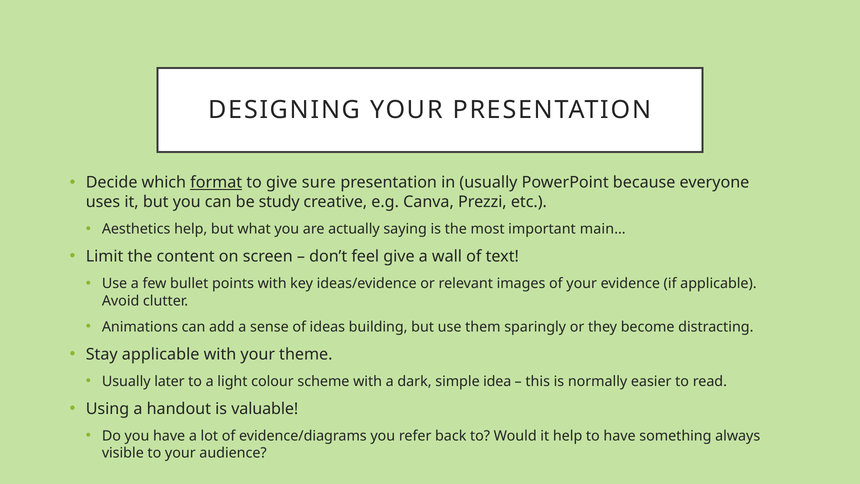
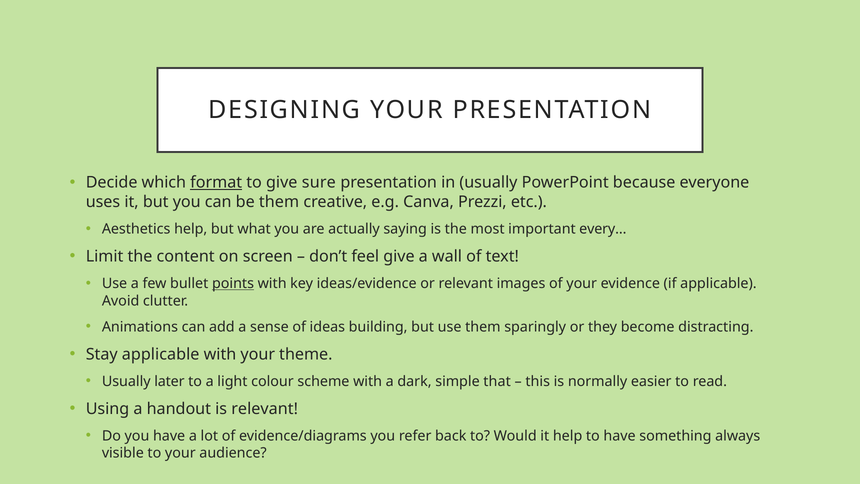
be study: study -> them
main…: main… -> every…
points underline: none -> present
idea: idea -> that
is valuable: valuable -> relevant
